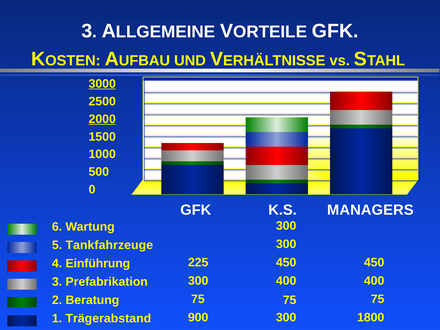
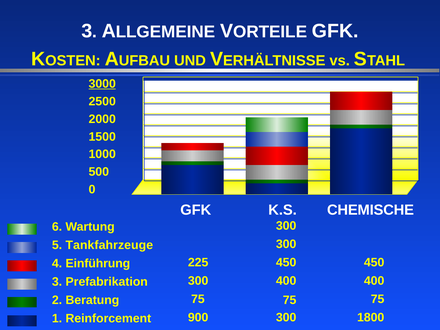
2000 underline: present -> none
MANAGERS: MANAGERS -> CHEMISCHE
Trägerabstand: Trägerabstand -> Reinforcement
